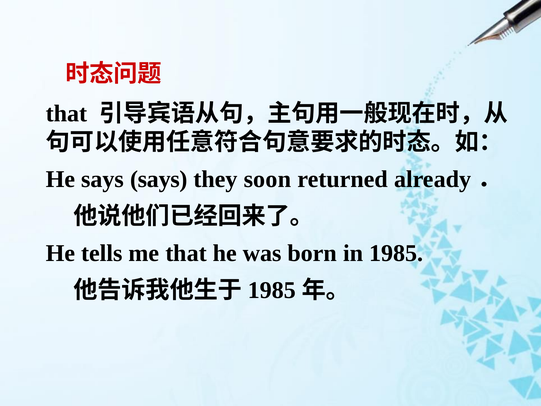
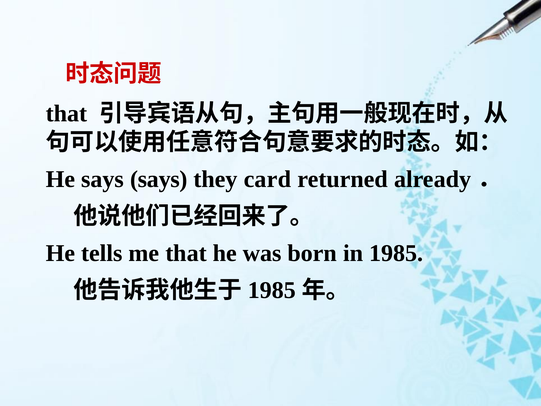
soon: soon -> card
